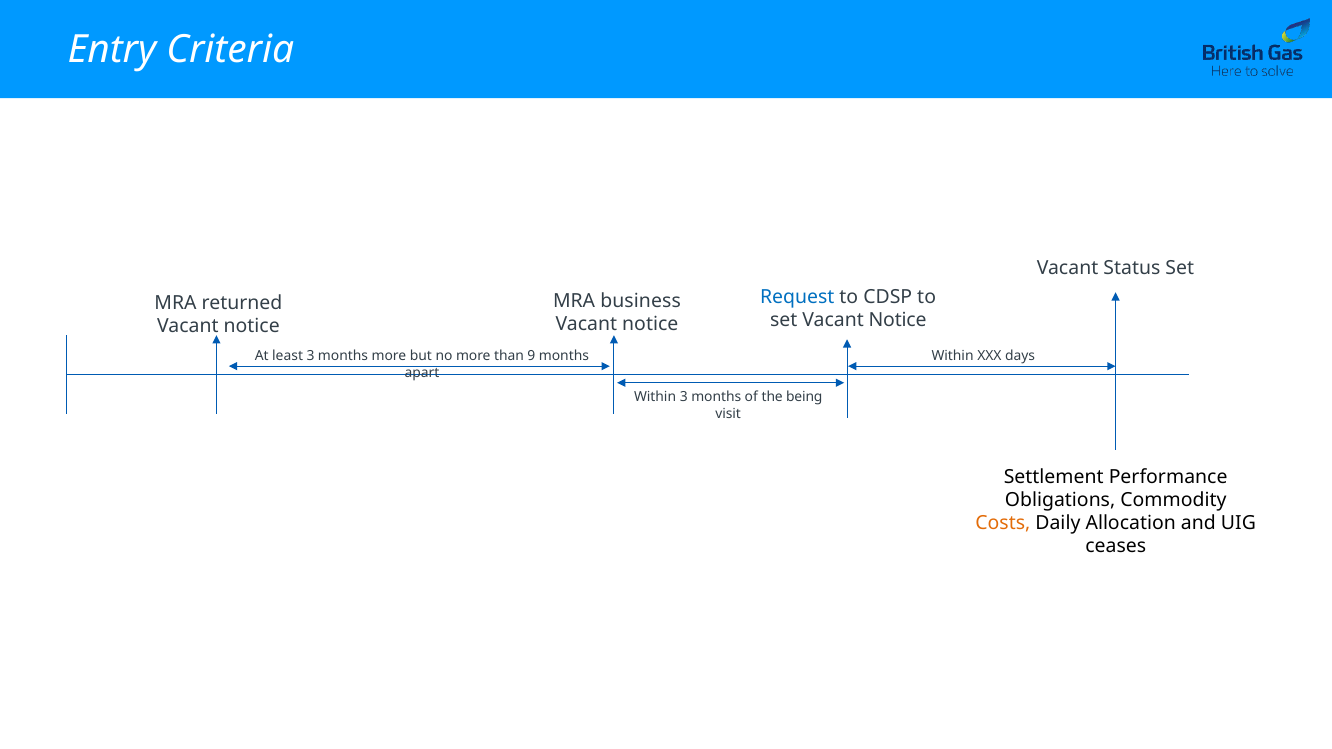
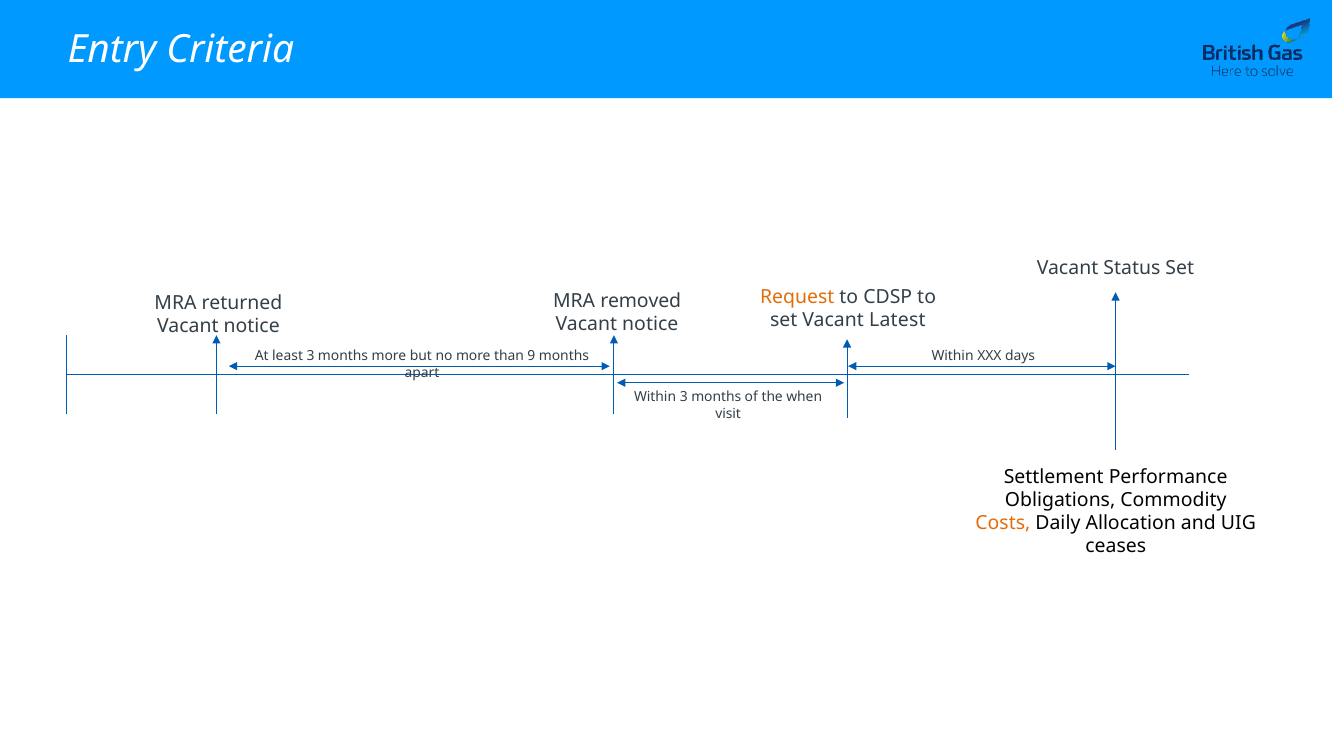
Request colour: blue -> orange
business: business -> removed
set Vacant Notice: Notice -> Latest
being: being -> when
